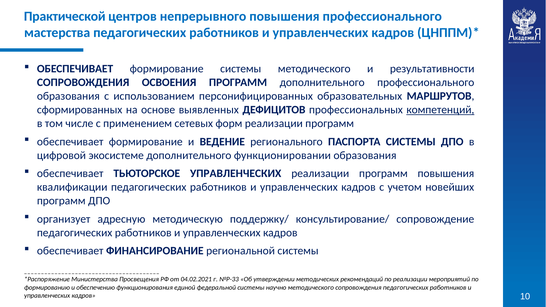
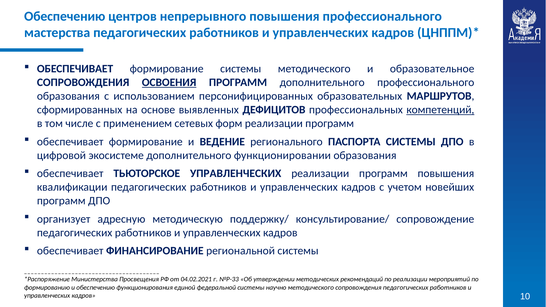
Практической at (65, 16): Практической -> Обеспечению
результативности: результативности -> образовательное
ОСВОЕНИЯ underline: none -> present
